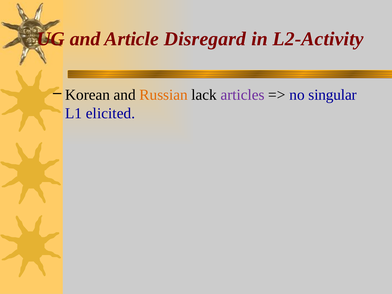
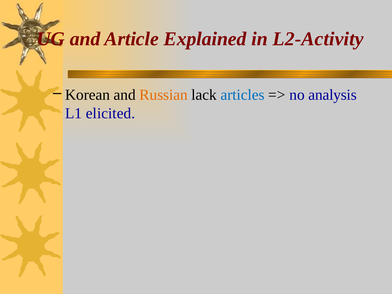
Disregard: Disregard -> Explained
articles colour: purple -> blue
singular: singular -> analysis
